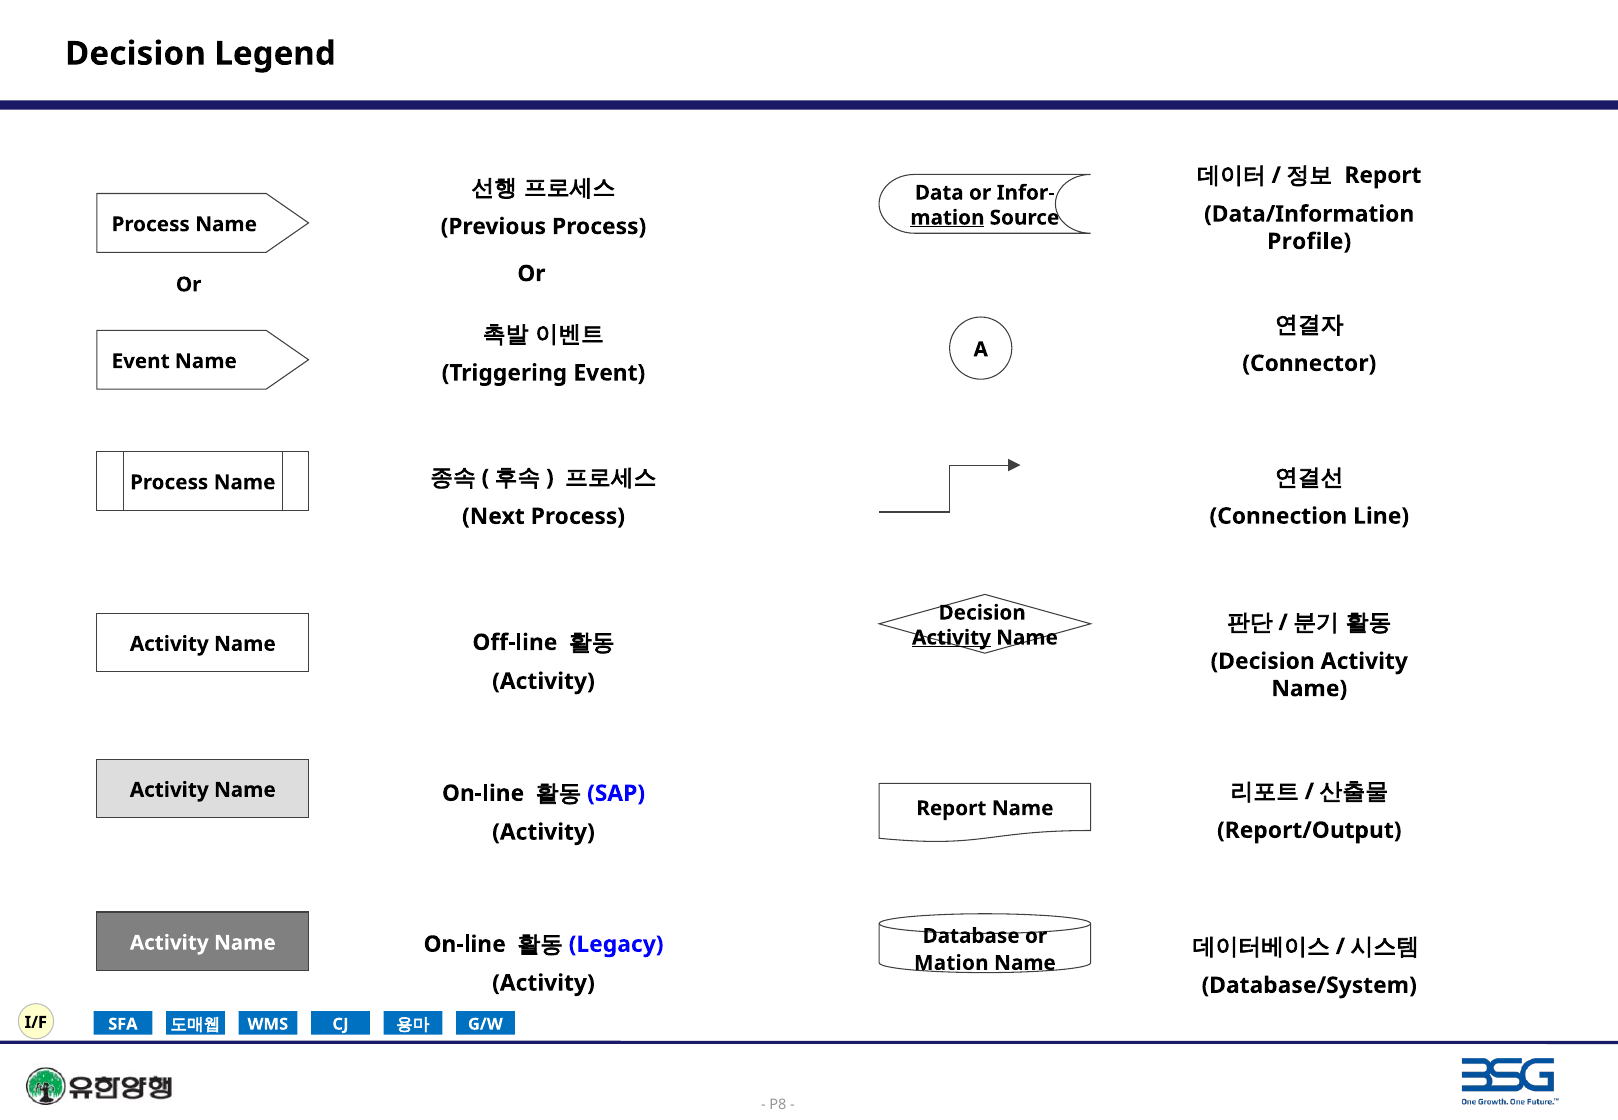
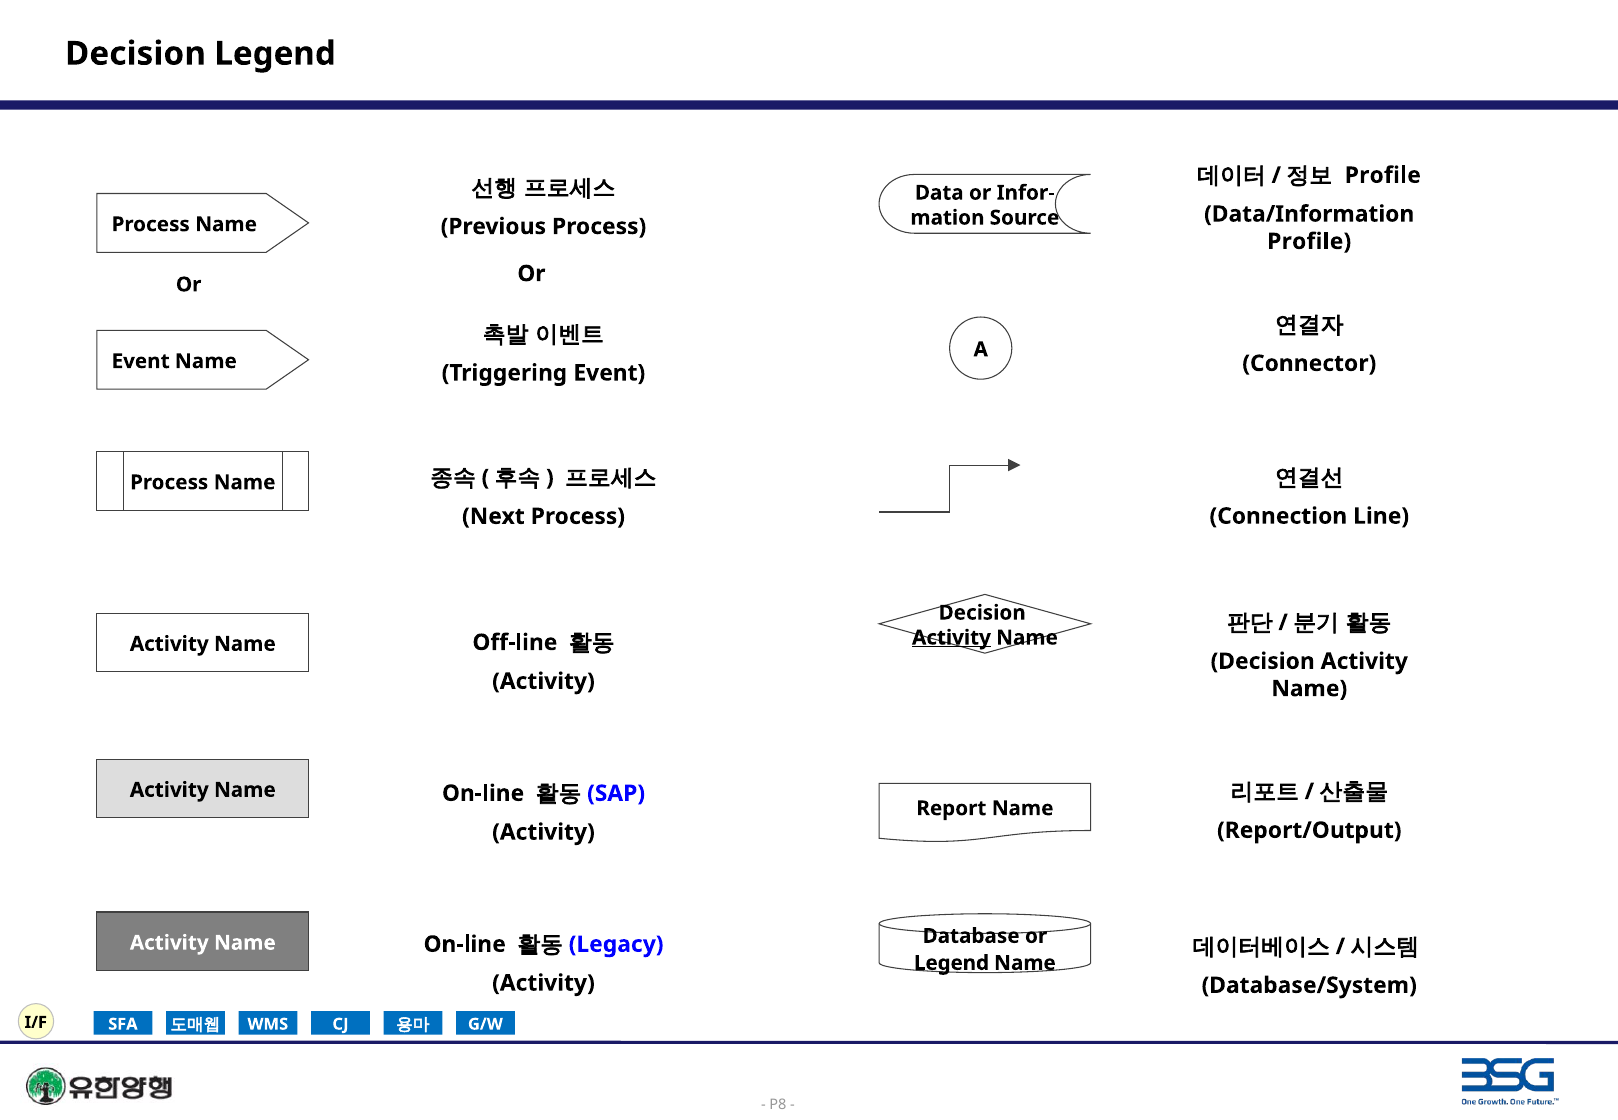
Report at (1383, 175): Report -> Profile
mation at (947, 218) underline: present -> none
Mation at (951, 963): Mation -> Legend
